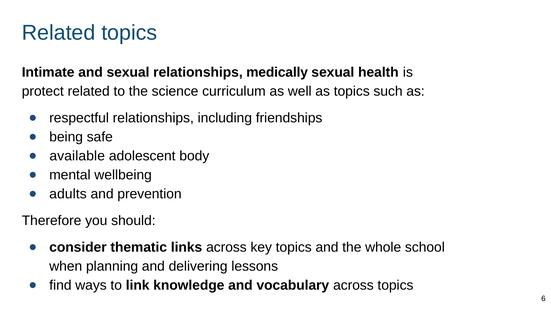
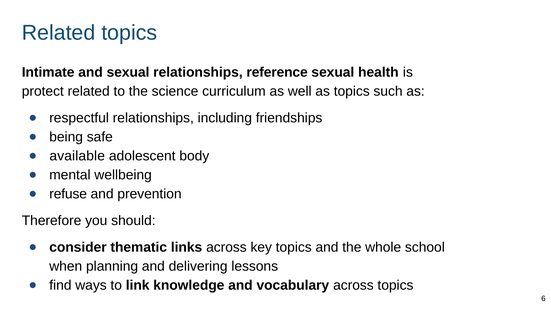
medically: medically -> reference
adults: adults -> refuse
